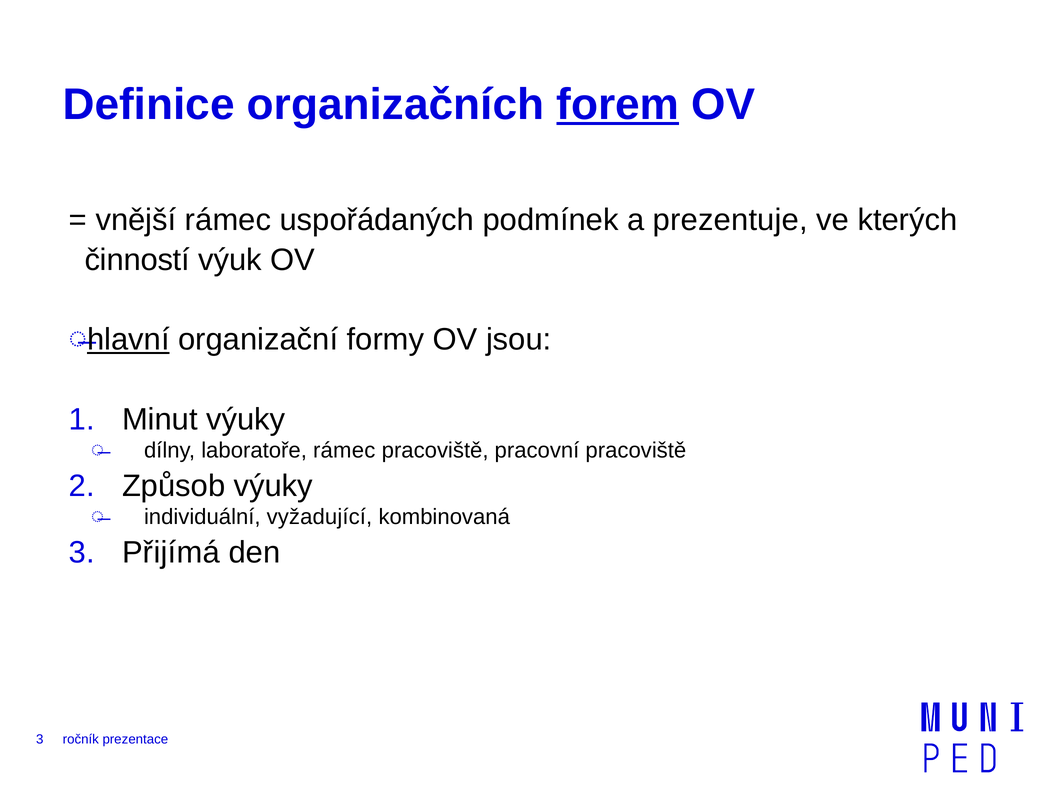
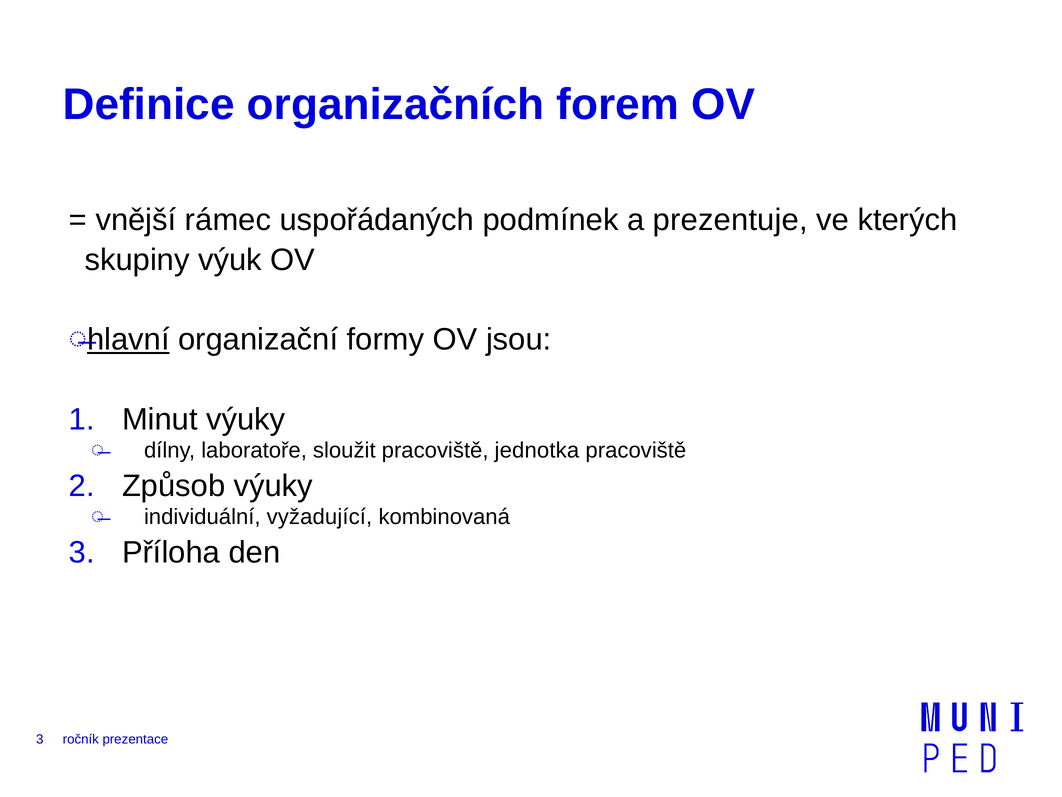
forem underline: present -> none
činností: činností -> skupiny
laboratoře rámec: rámec -> sloužit
pracovní: pracovní -> jednotka
Přijímá: Přijímá -> Příloha
